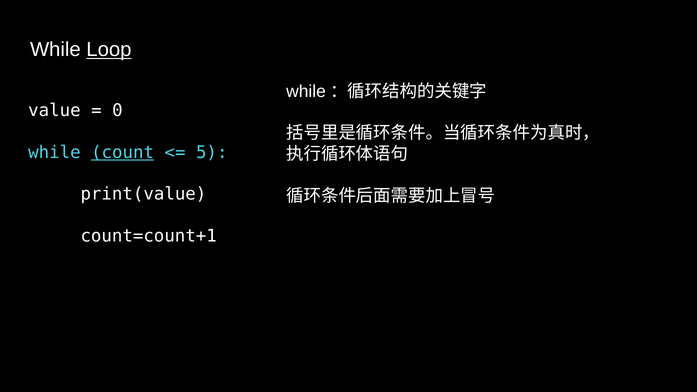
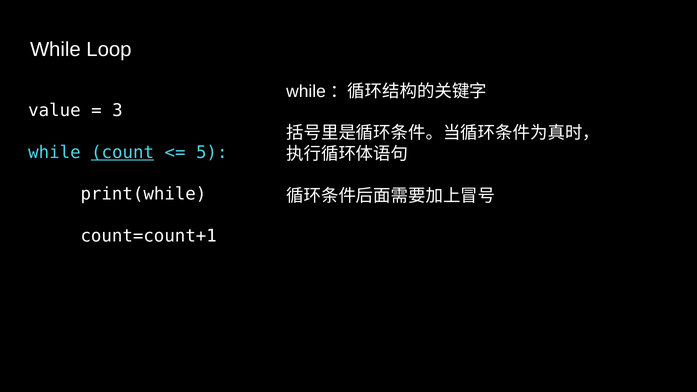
Loop underline: present -> none
0: 0 -> 3
print(value: print(value -> print(while
